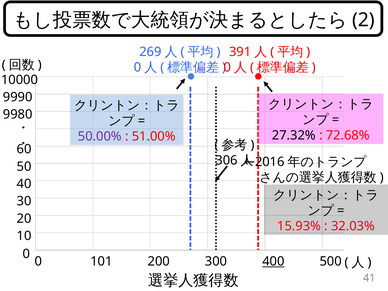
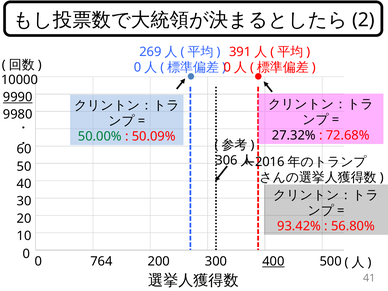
9990 underline: none -> present
50.00% colour: purple -> green
51.00%: 51.00% -> 50.09%
15.93%: 15.93% -> 93.42%
32.03%: 32.03% -> 56.80%
101: 101 -> 764
